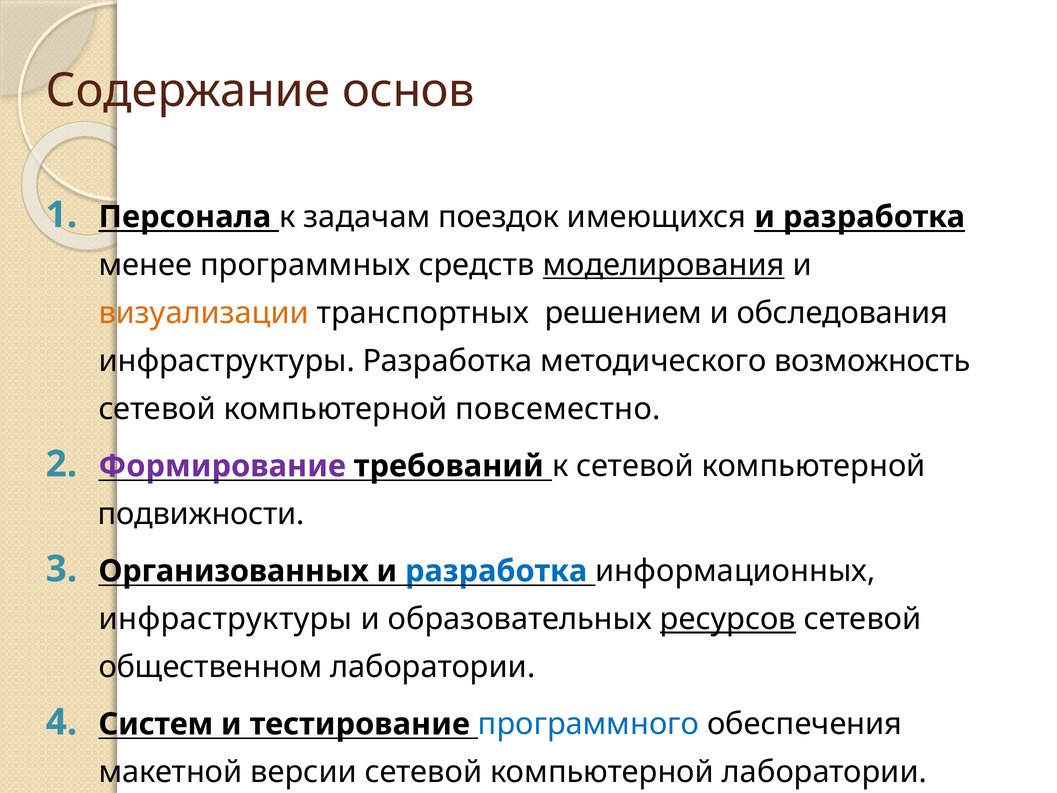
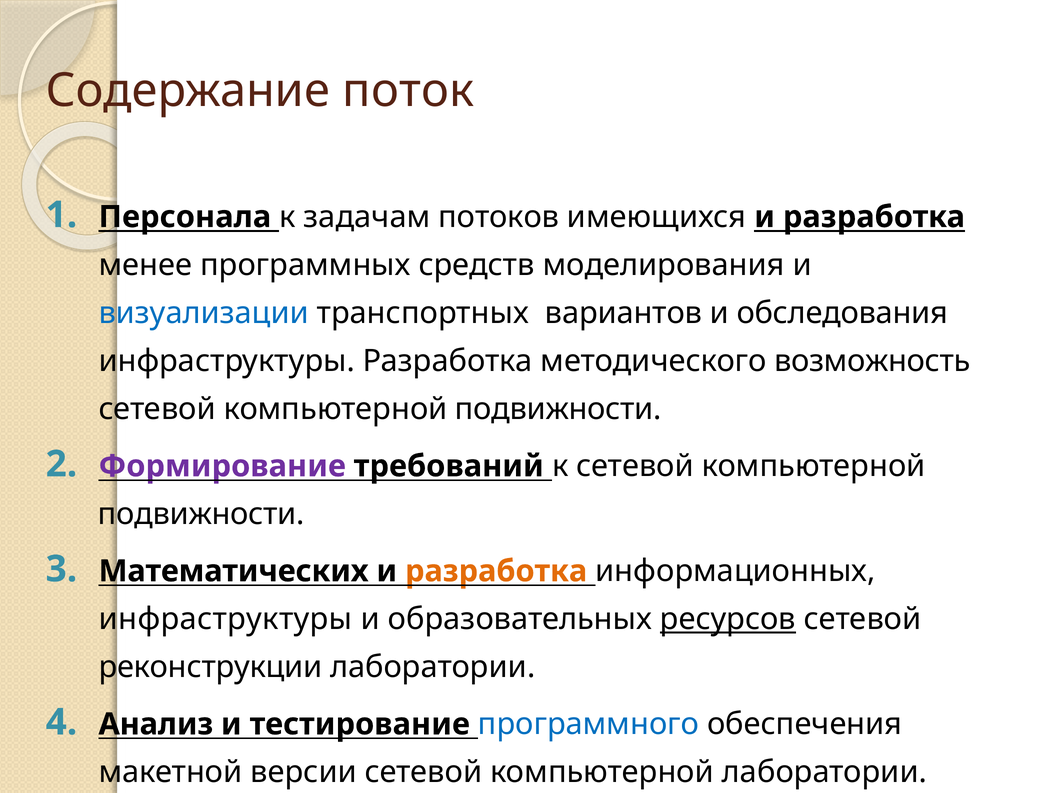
основ: основ -> поток
поездок: поездок -> потоков
моделирования underline: present -> none
визуализации colour: orange -> blue
решением: решением -> вариантов
повсеместно at (558, 409): повсеместно -> подвижности
Организованных: Организованных -> Математических
разработка at (496, 571) colour: blue -> orange
общественном: общественном -> реконструкции
Систем: Систем -> Анализ
